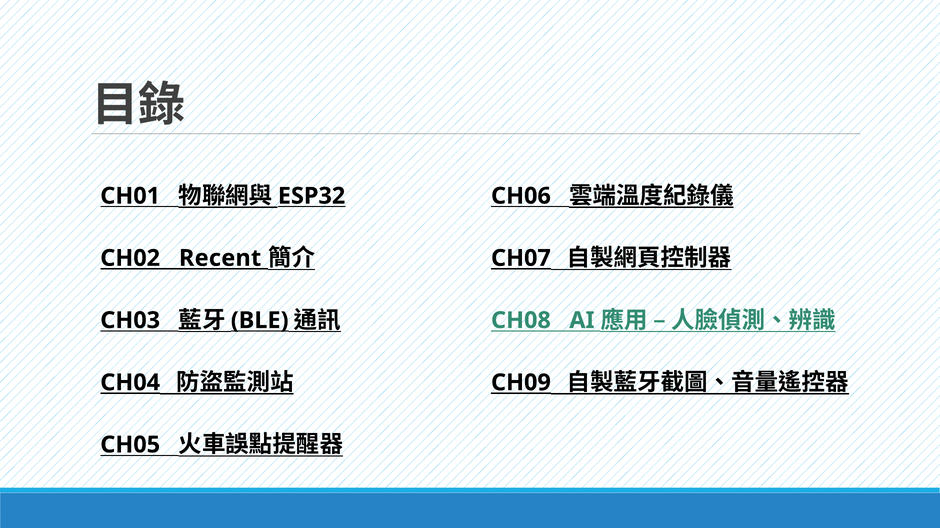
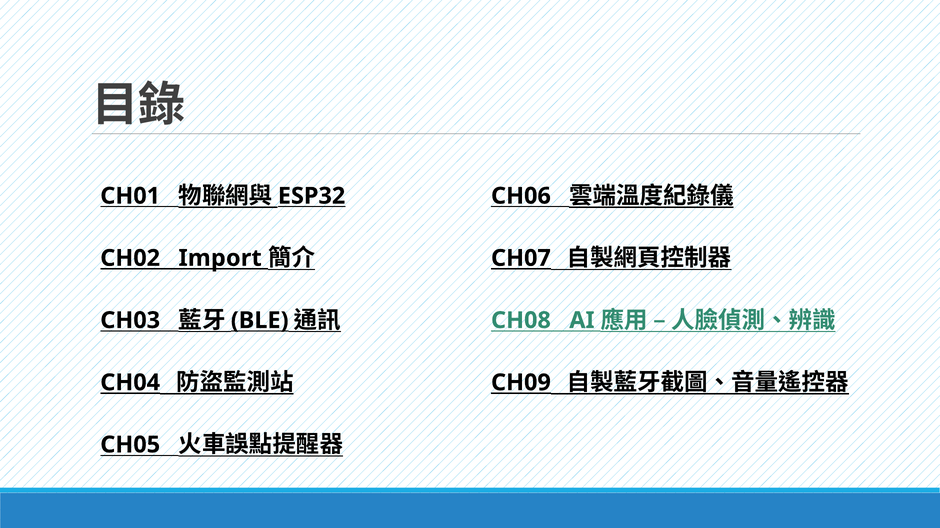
Recent: Recent -> Import
